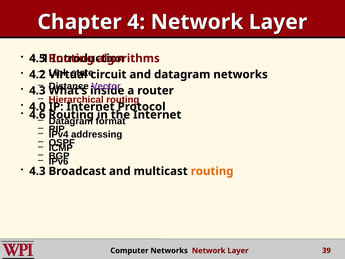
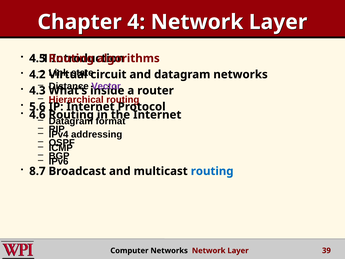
4.0: 4.0 -> 5.6
4.3 at (37, 171): 4.3 -> 8.7
routing at (212, 171) colour: orange -> blue
